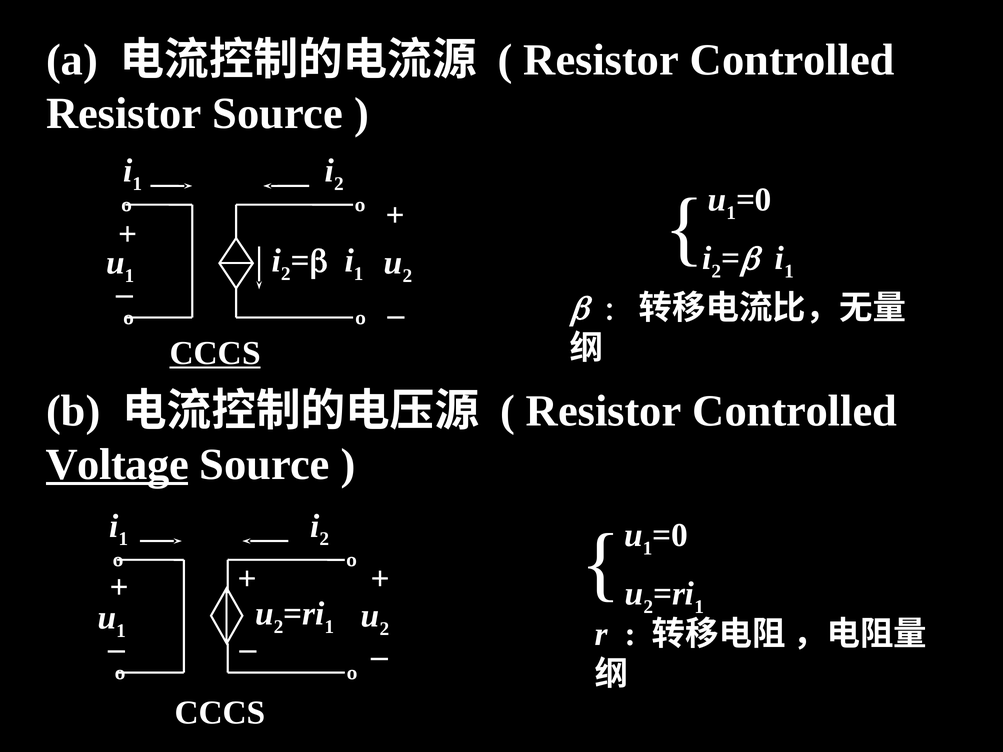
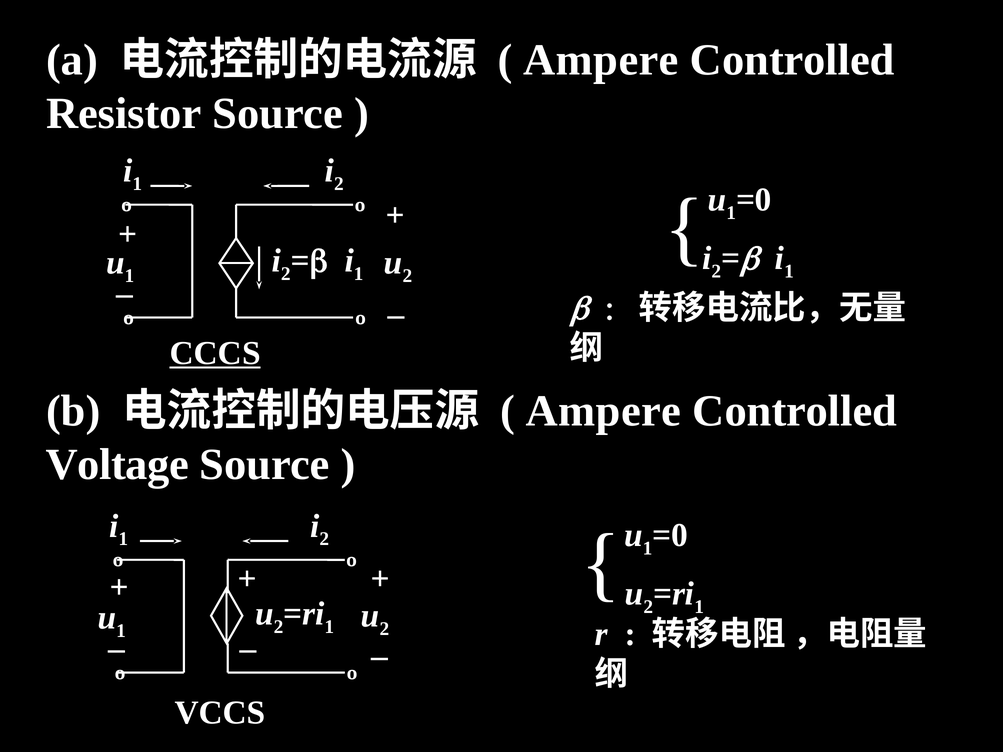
Resistor at (601, 60): Resistor -> Ampere
Resistor at (604, 411): Resistor -> Ampere
Voltage underline: present -> none
CCCS at (220, 713): CCCS -> VCCS
